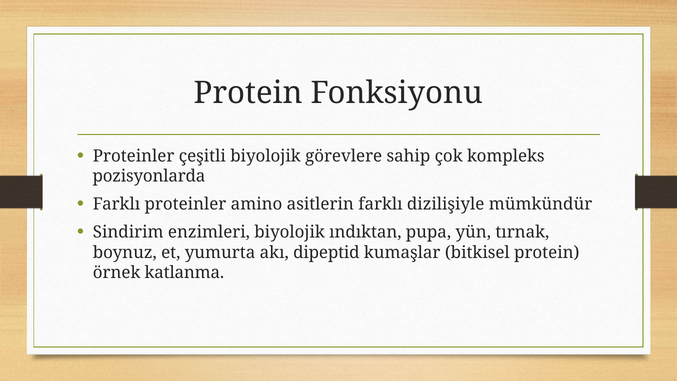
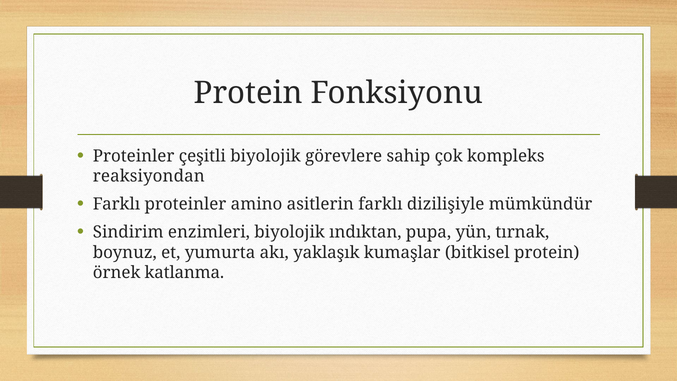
pozisyonlarda: pozisyonlarda -> reaksiyondan
dipeptid: dipeptid -> yaklaşık
